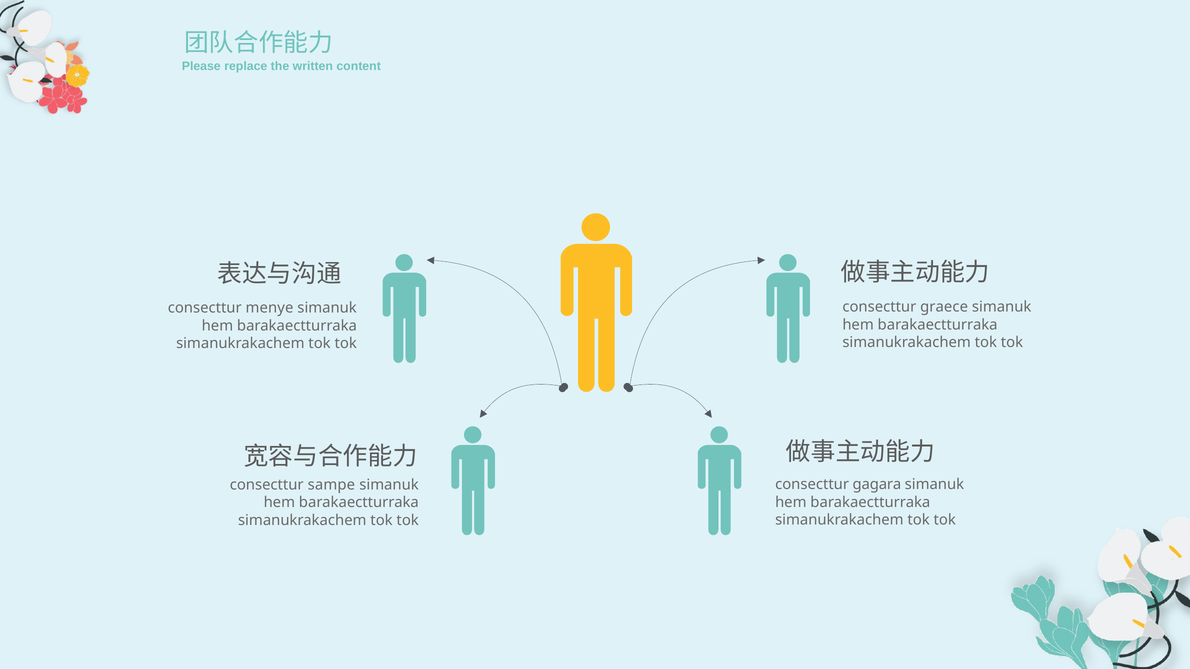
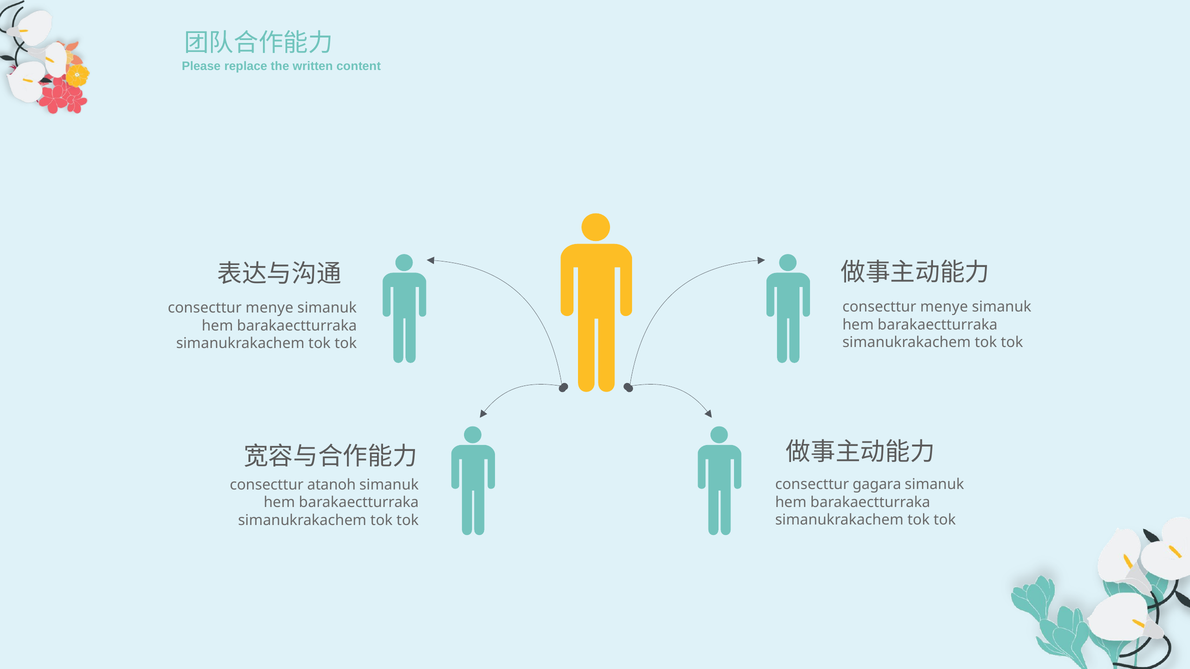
graece at (944, 307): graece -> menye
sampe: sampe -> atanoh
